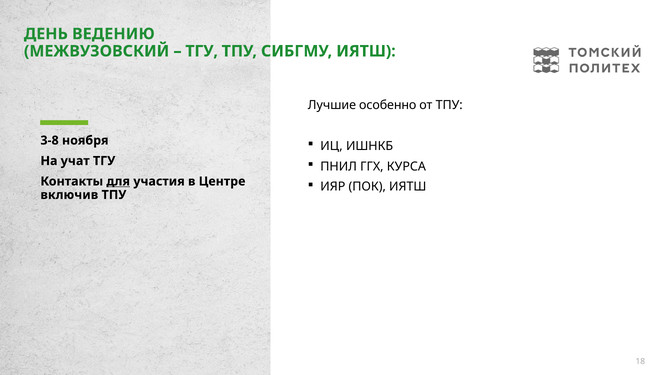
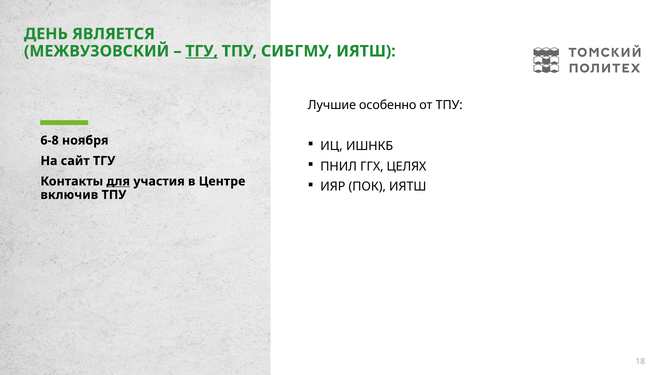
ВЕДЕНИЮ: ВЕДЕНИЮ -> ЯВЛЯЕТСЯ
ТГУ at (202, 51) underline: none -> present
3-8: 3-8 -> 6-8
учат: учат -> сайт
КУРСА: КУРСА -> ЦЕЛЯХ
